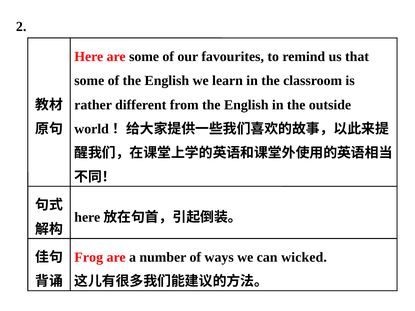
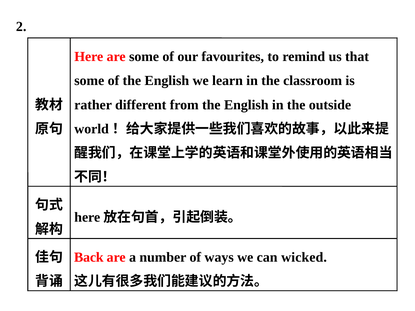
Frog: Frog -> Back
